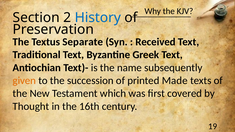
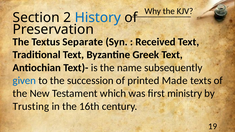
given colour: orange -> blue
covered: covered -> ministry
Thought: Thought -> Trusting
